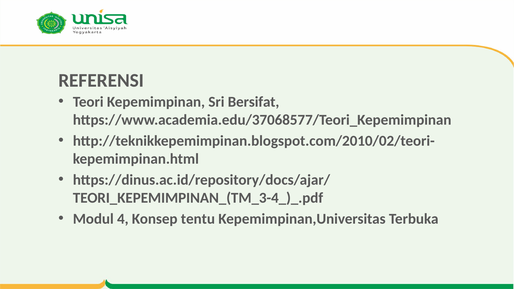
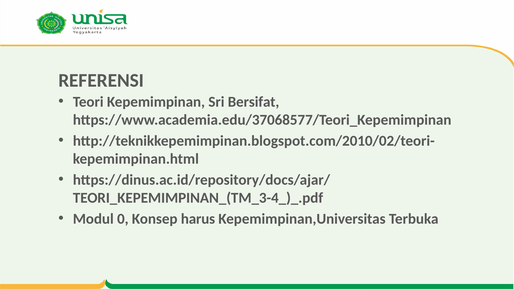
4: 4 -> 0
tentu: tentu -> harus
